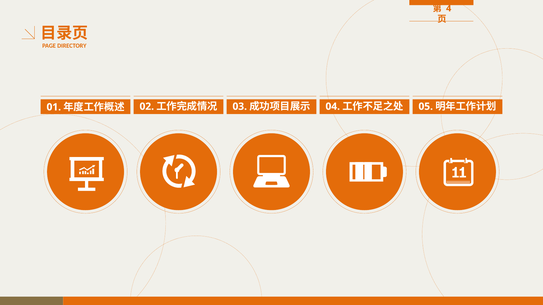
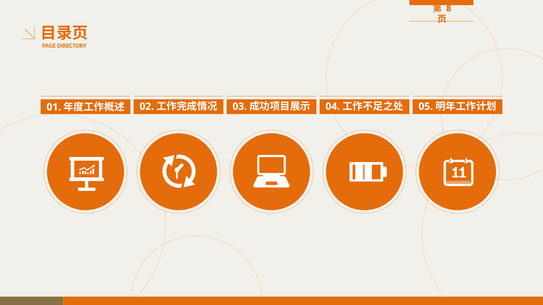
4: 4 -> 8
